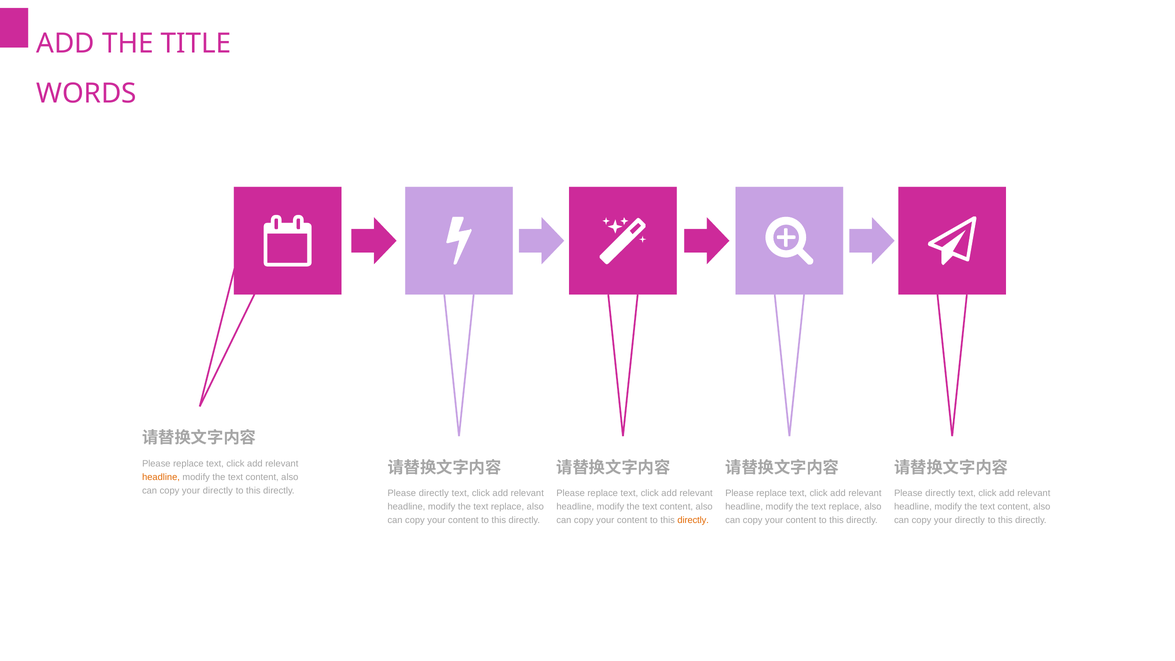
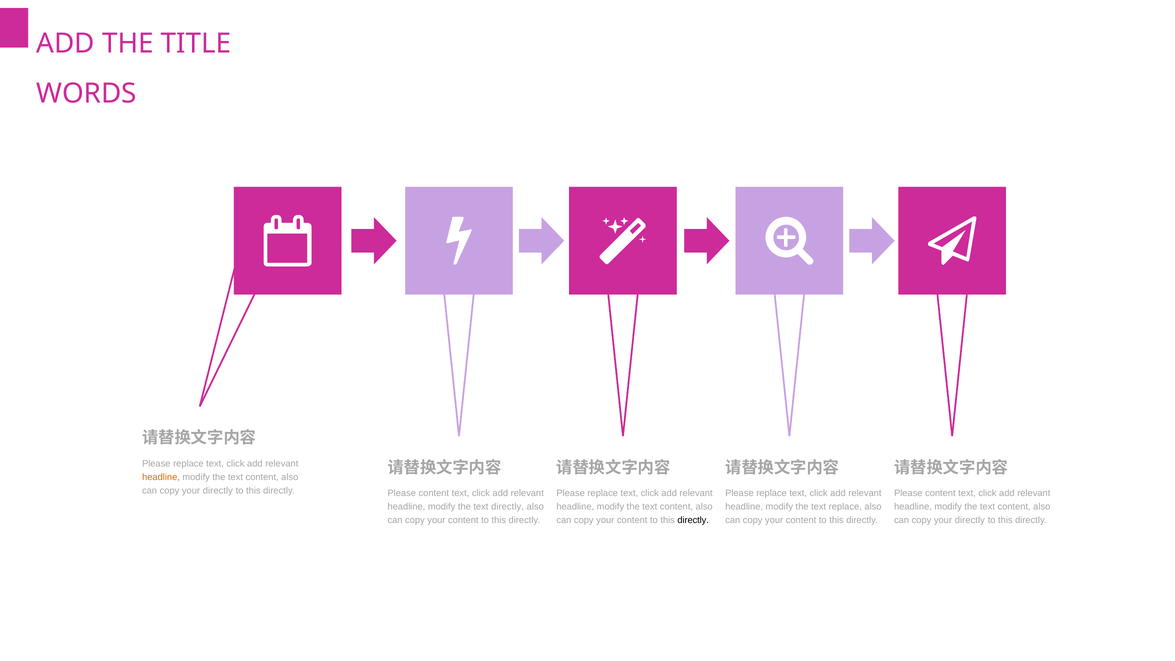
directly at (434, 493): directly -> content
directly at (940, 493): directly -> content
replace at (508, 507): replace -> directly
directly at (693, 520) colour: orange -> black
